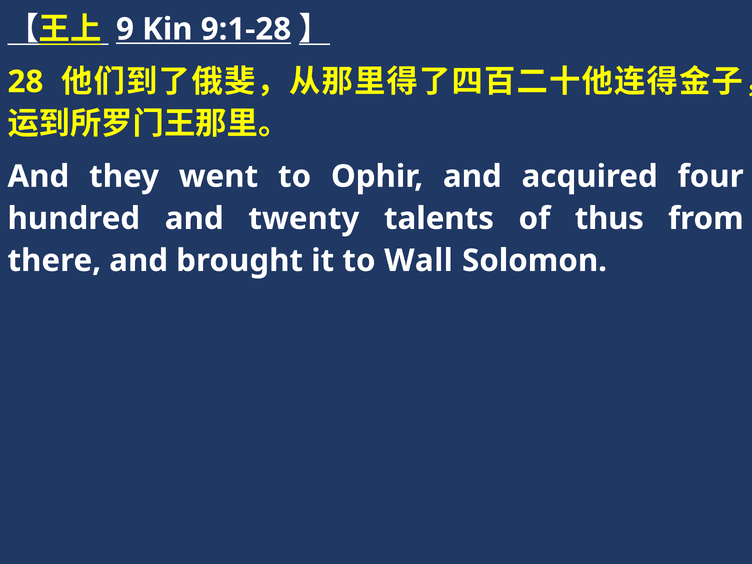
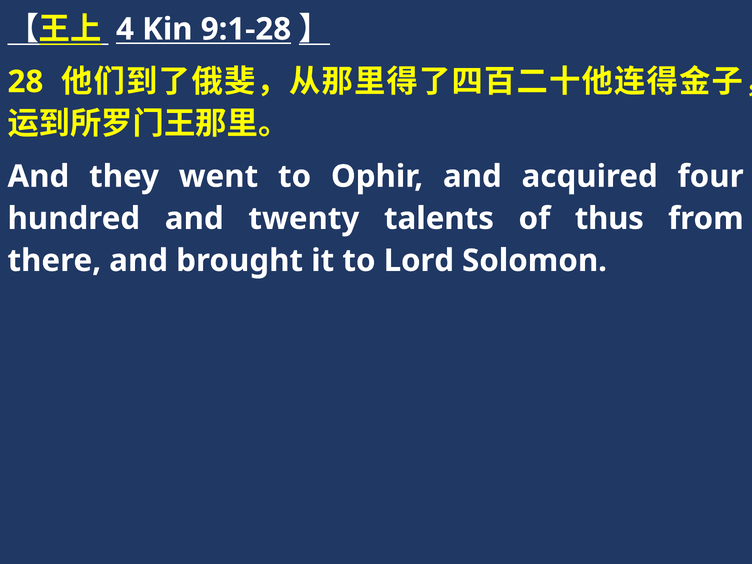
9: 9 -> 4
Wall: Wall -> Lord
